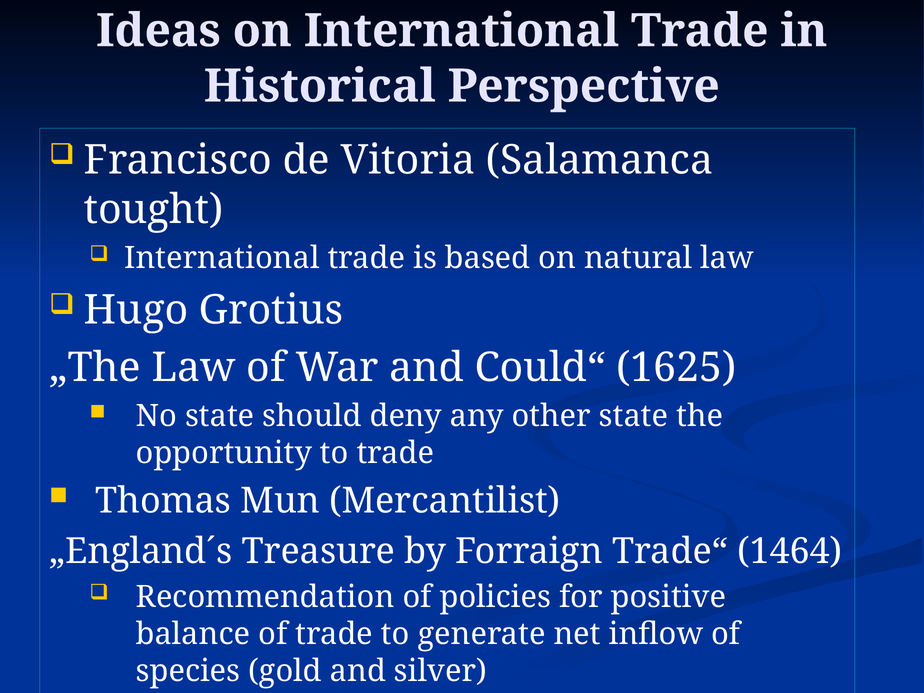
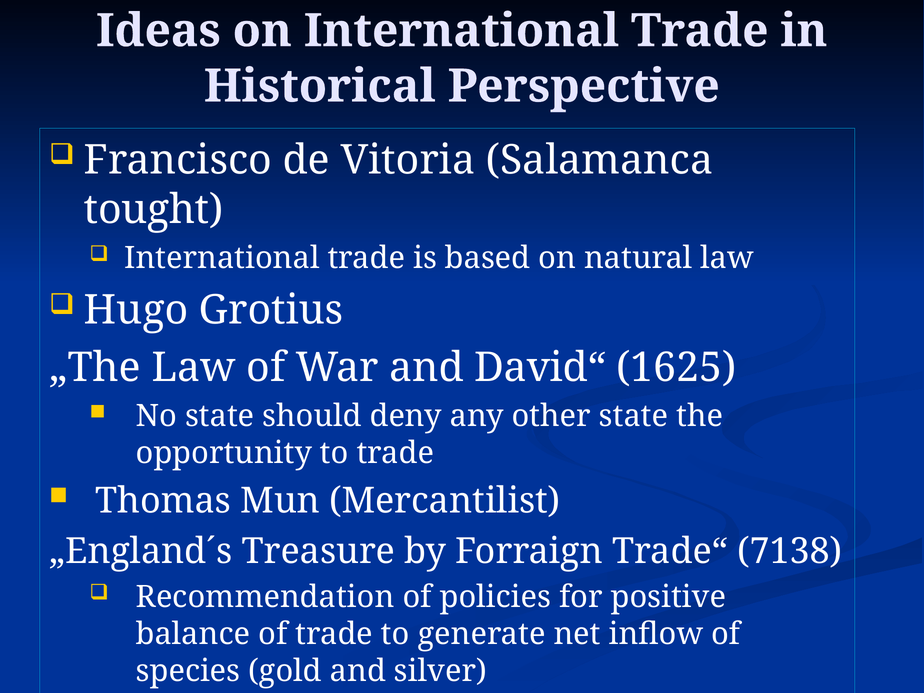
Could“: Could“ -> David“
1464: 1464 -> 7138
